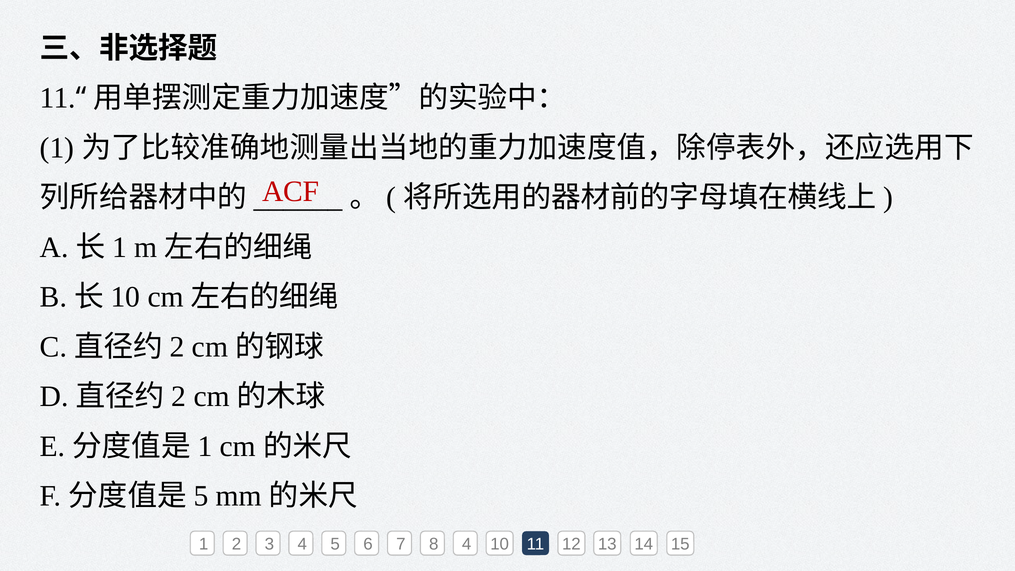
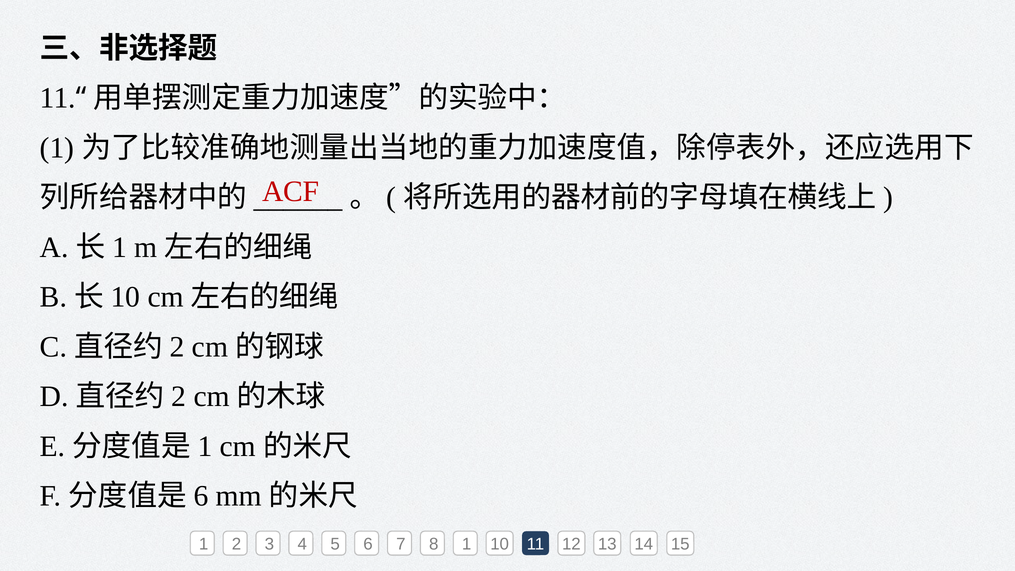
5 at (201, 496): 5 -> 6
8 4: 4 -> 1
